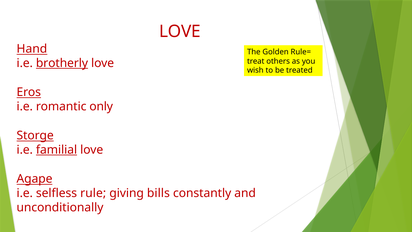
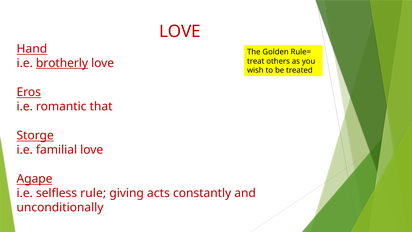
only: only -> that
familial underline: present -> none
bills: bills -> acts
